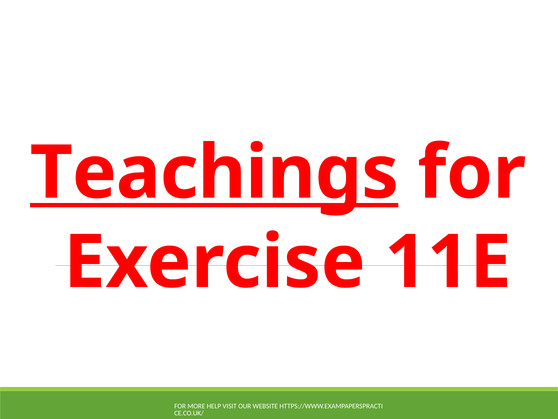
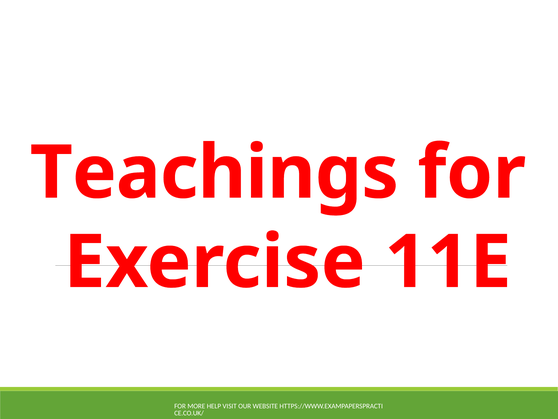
Teachings underline: present -> none
